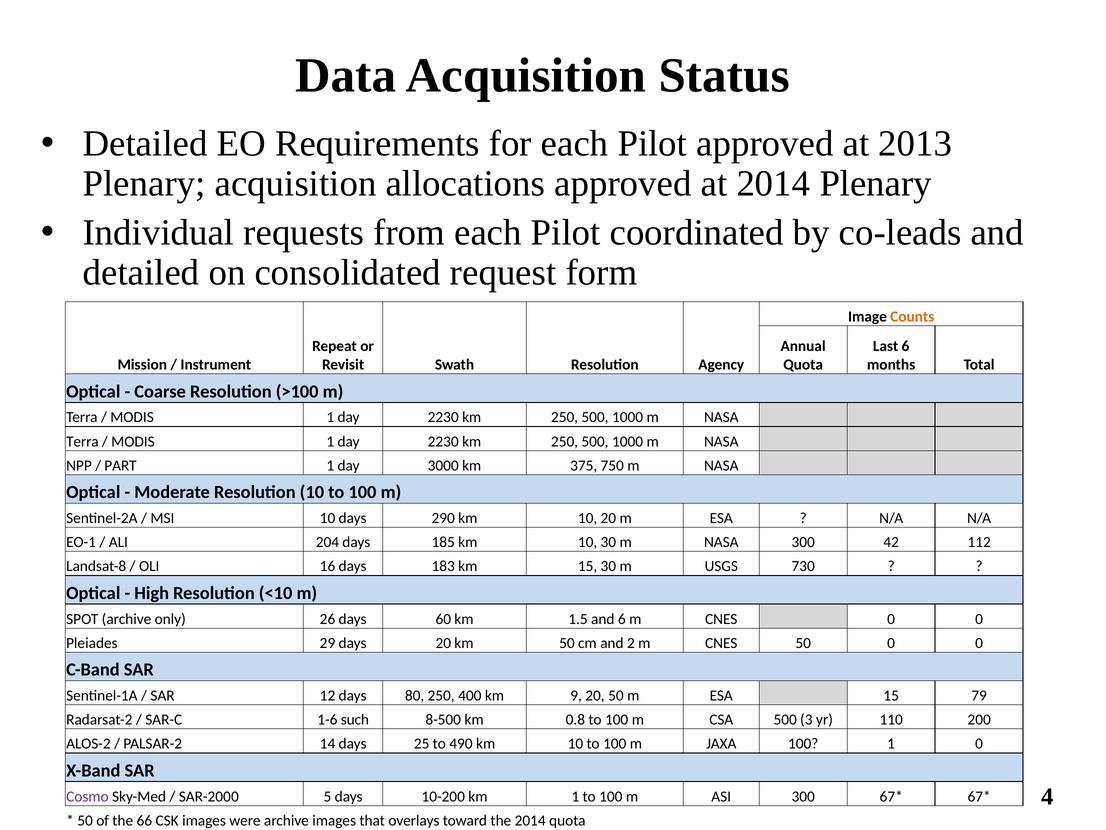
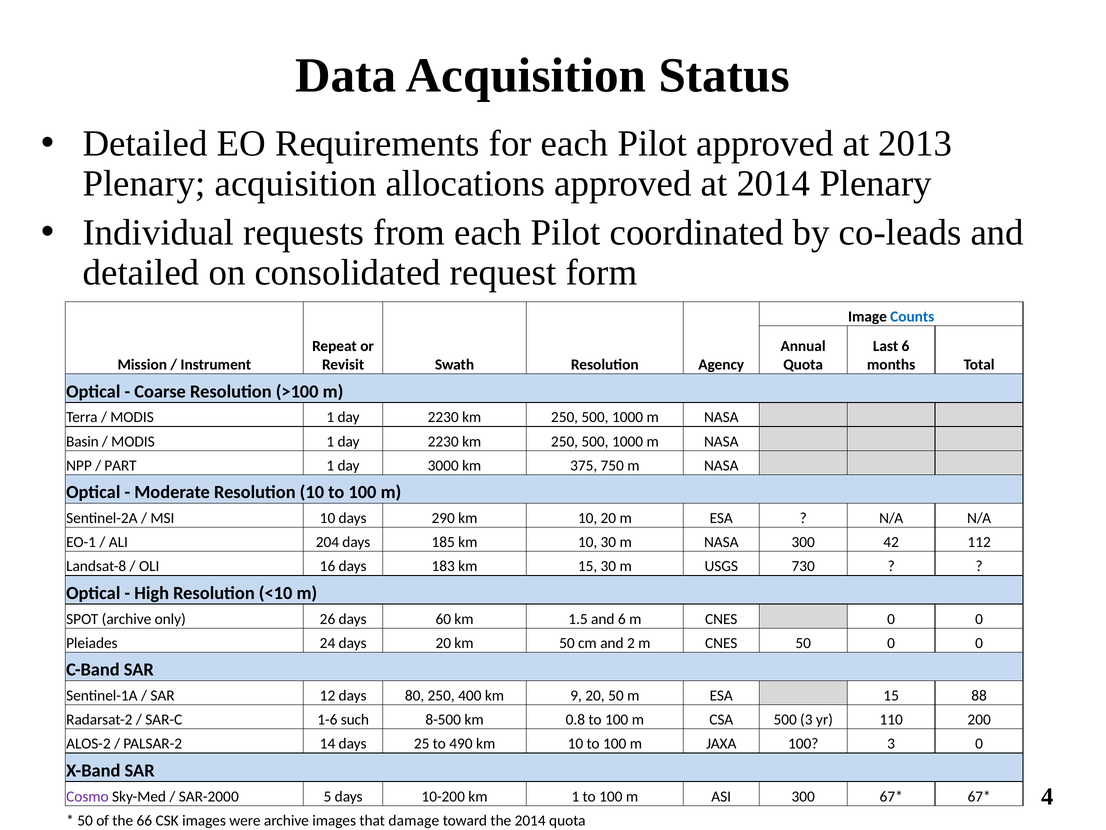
Counts colour: orange -> blue
Terra at (82, 441): Terra -> Basin
29: 29 -> 24
79: 79 -> 88
100 1: 1 -> 3
overlays: overlays -> damage
